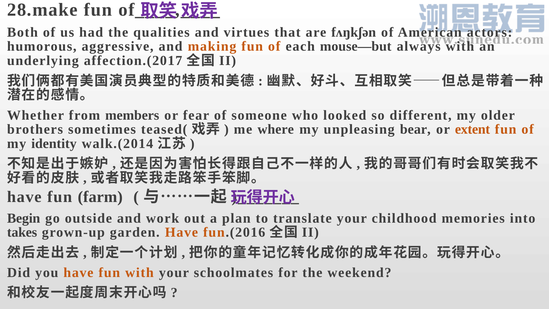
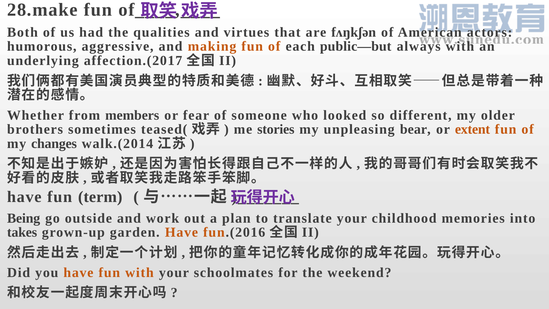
mouse—but: mouse—but -> public—but
where: where -> stories
identity: identity -> changes
farm: farm -> term
Begin: Begin -> Being
